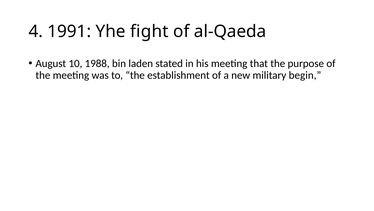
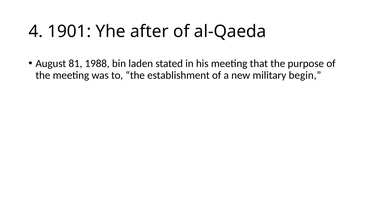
1991: 1991 -> 1901
fight: fight -> after
10: 10 -> 81
